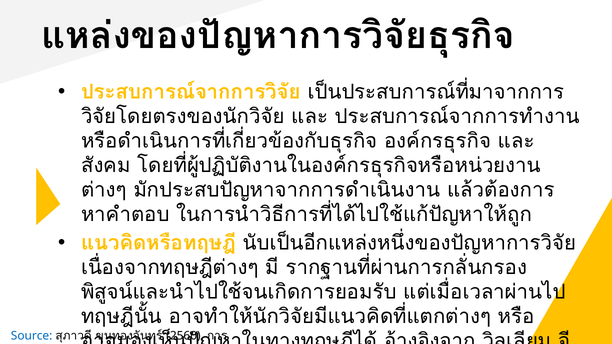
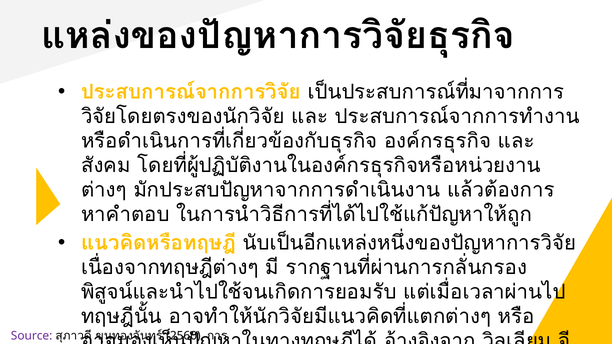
Source colour: blue -> purple
